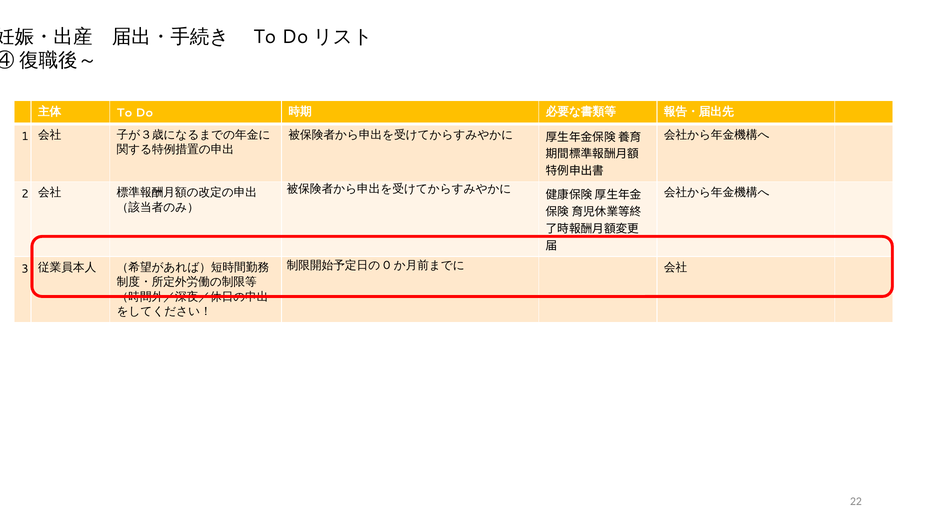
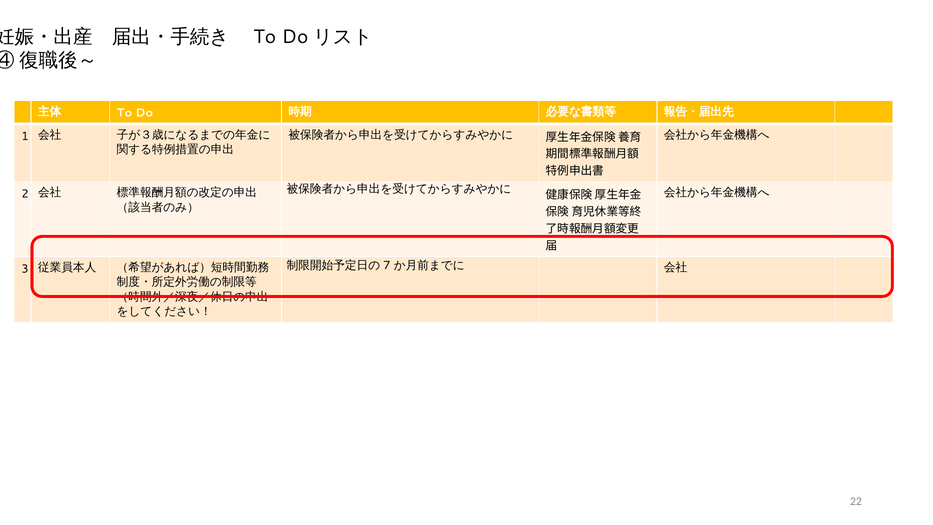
0: 0 -> 7
